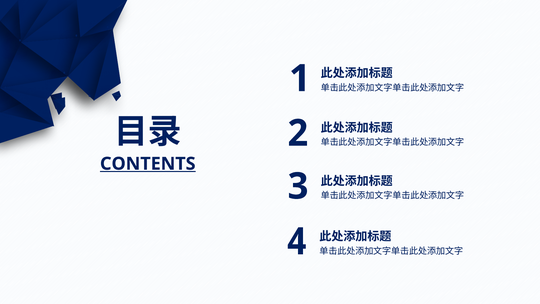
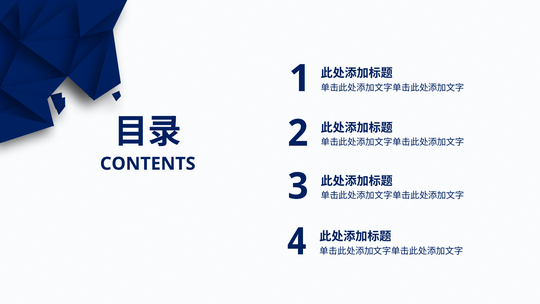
CONTENTS underline: present -> none
